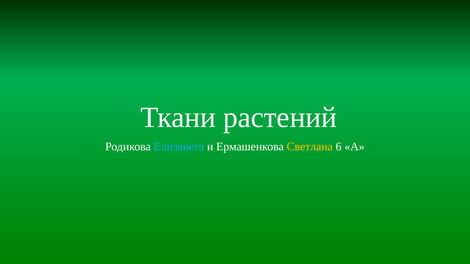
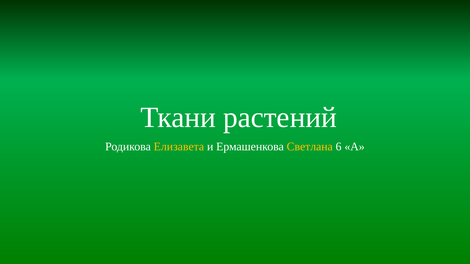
Елизавета colour: light blue -> yellow
